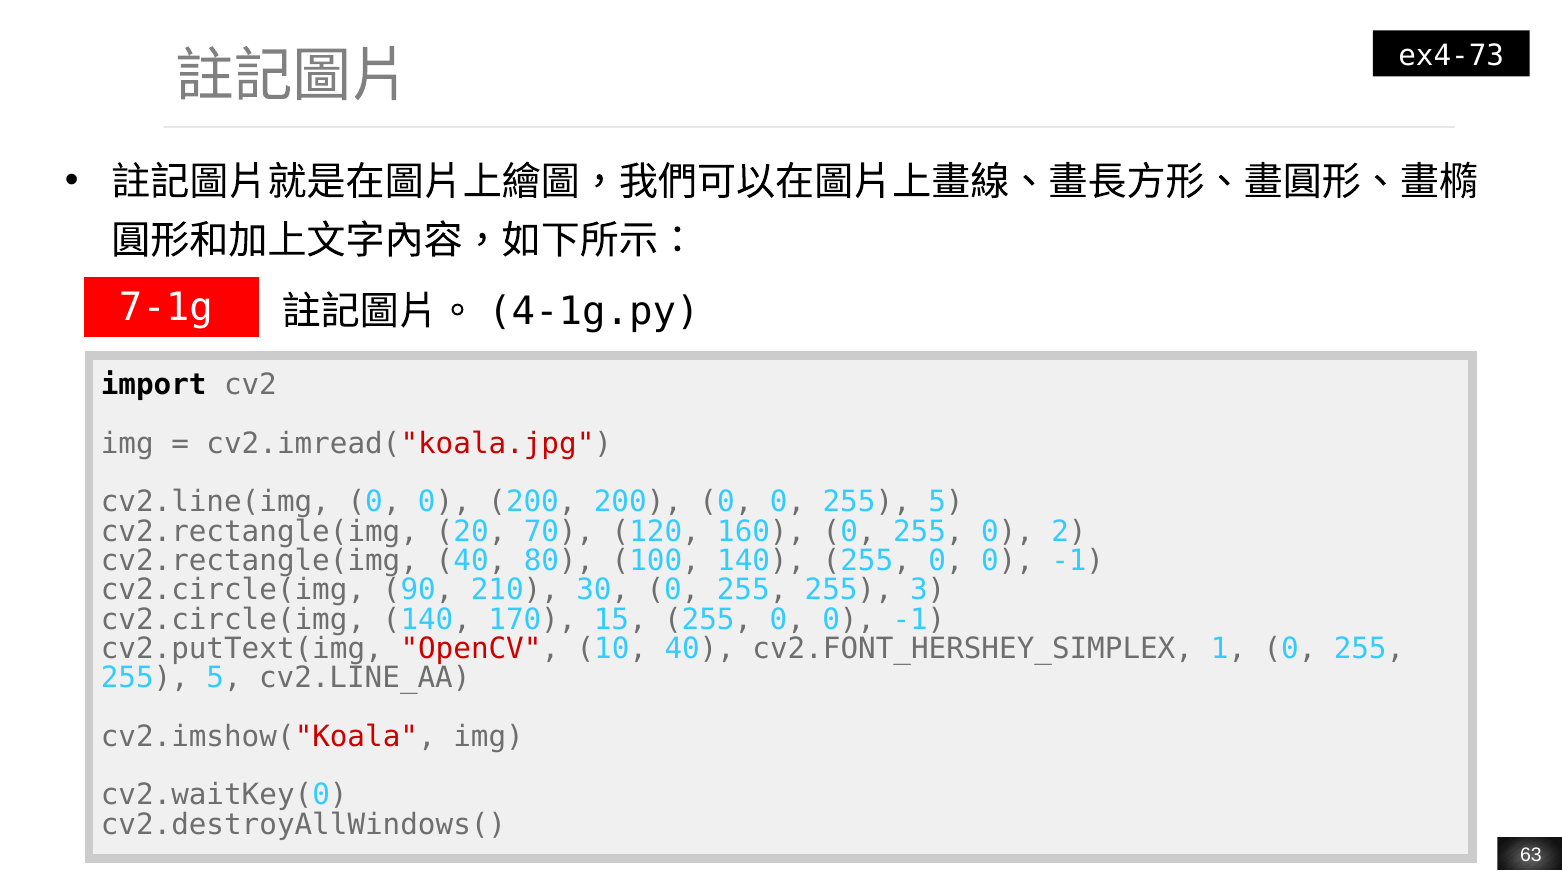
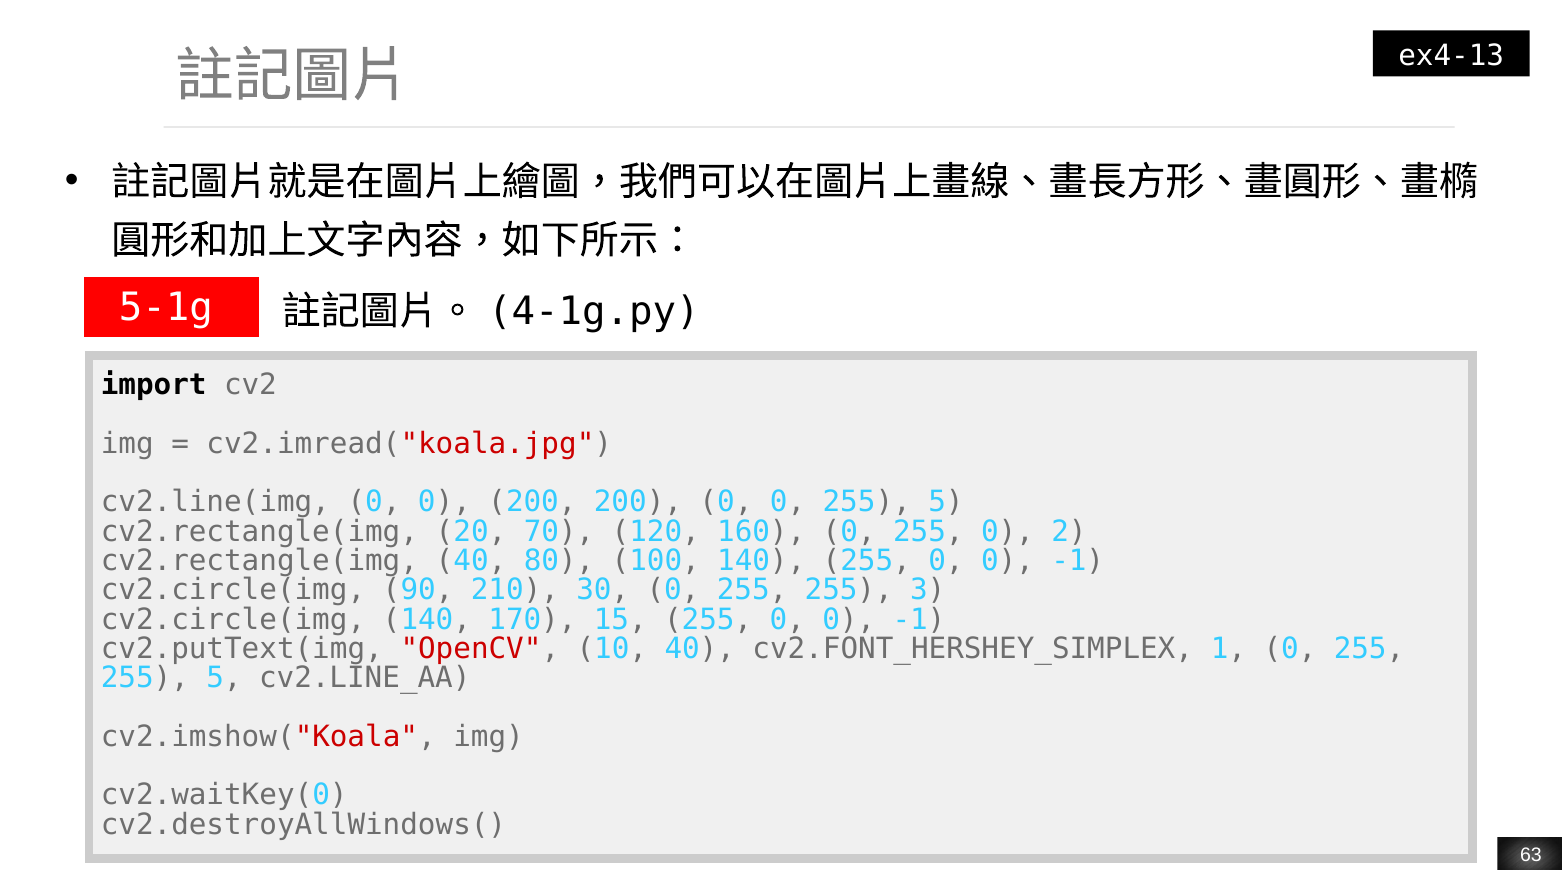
ex4-73: ex4-73 -> ex4-13
7-1g: 7-1g -> 5-1g
